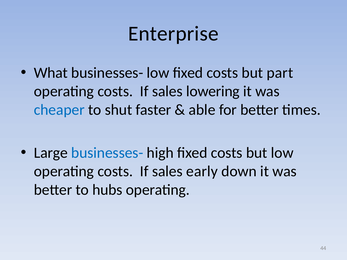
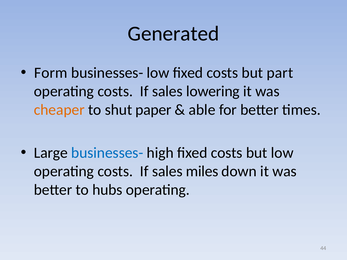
Enterprise: Enterprise -> Generated
What: What -> Form
cheaper colour: blue -> orange
faster: faster -> paper
early: early -> miles
